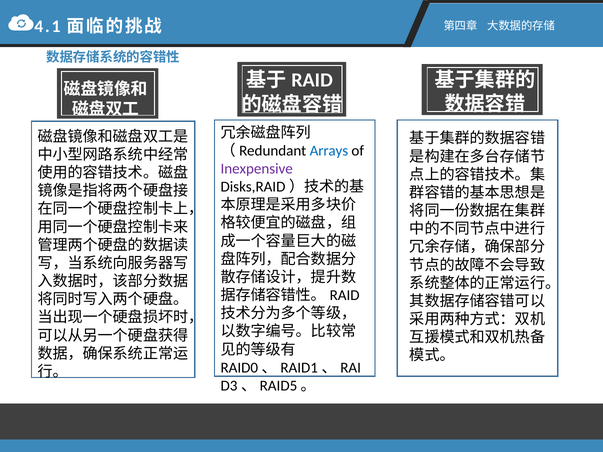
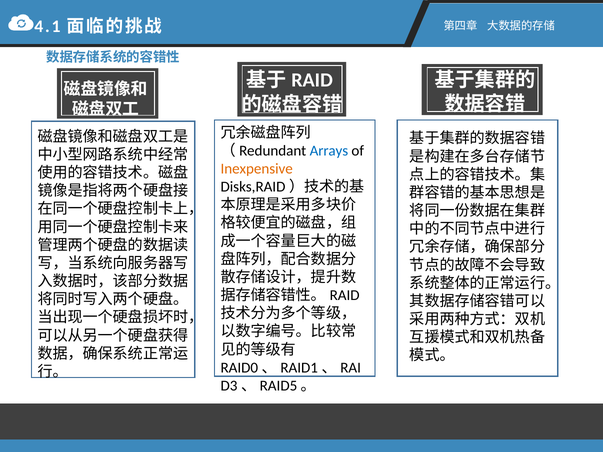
Inexpensive colour: purple -> orange
